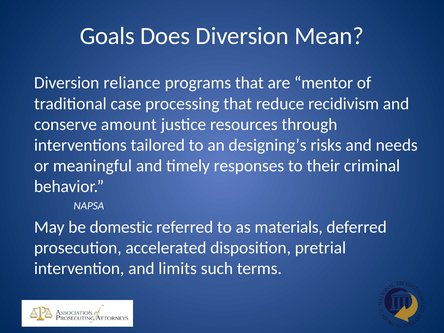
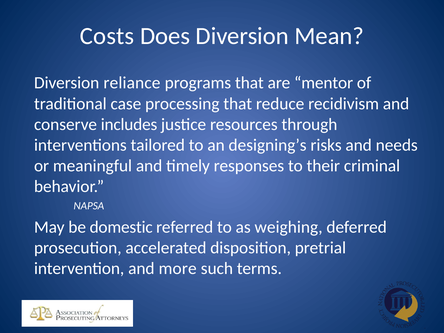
Goals: Goals -> Costs
amount: amount -> includes
materials: materials -> weighing
limits: limits -> more
